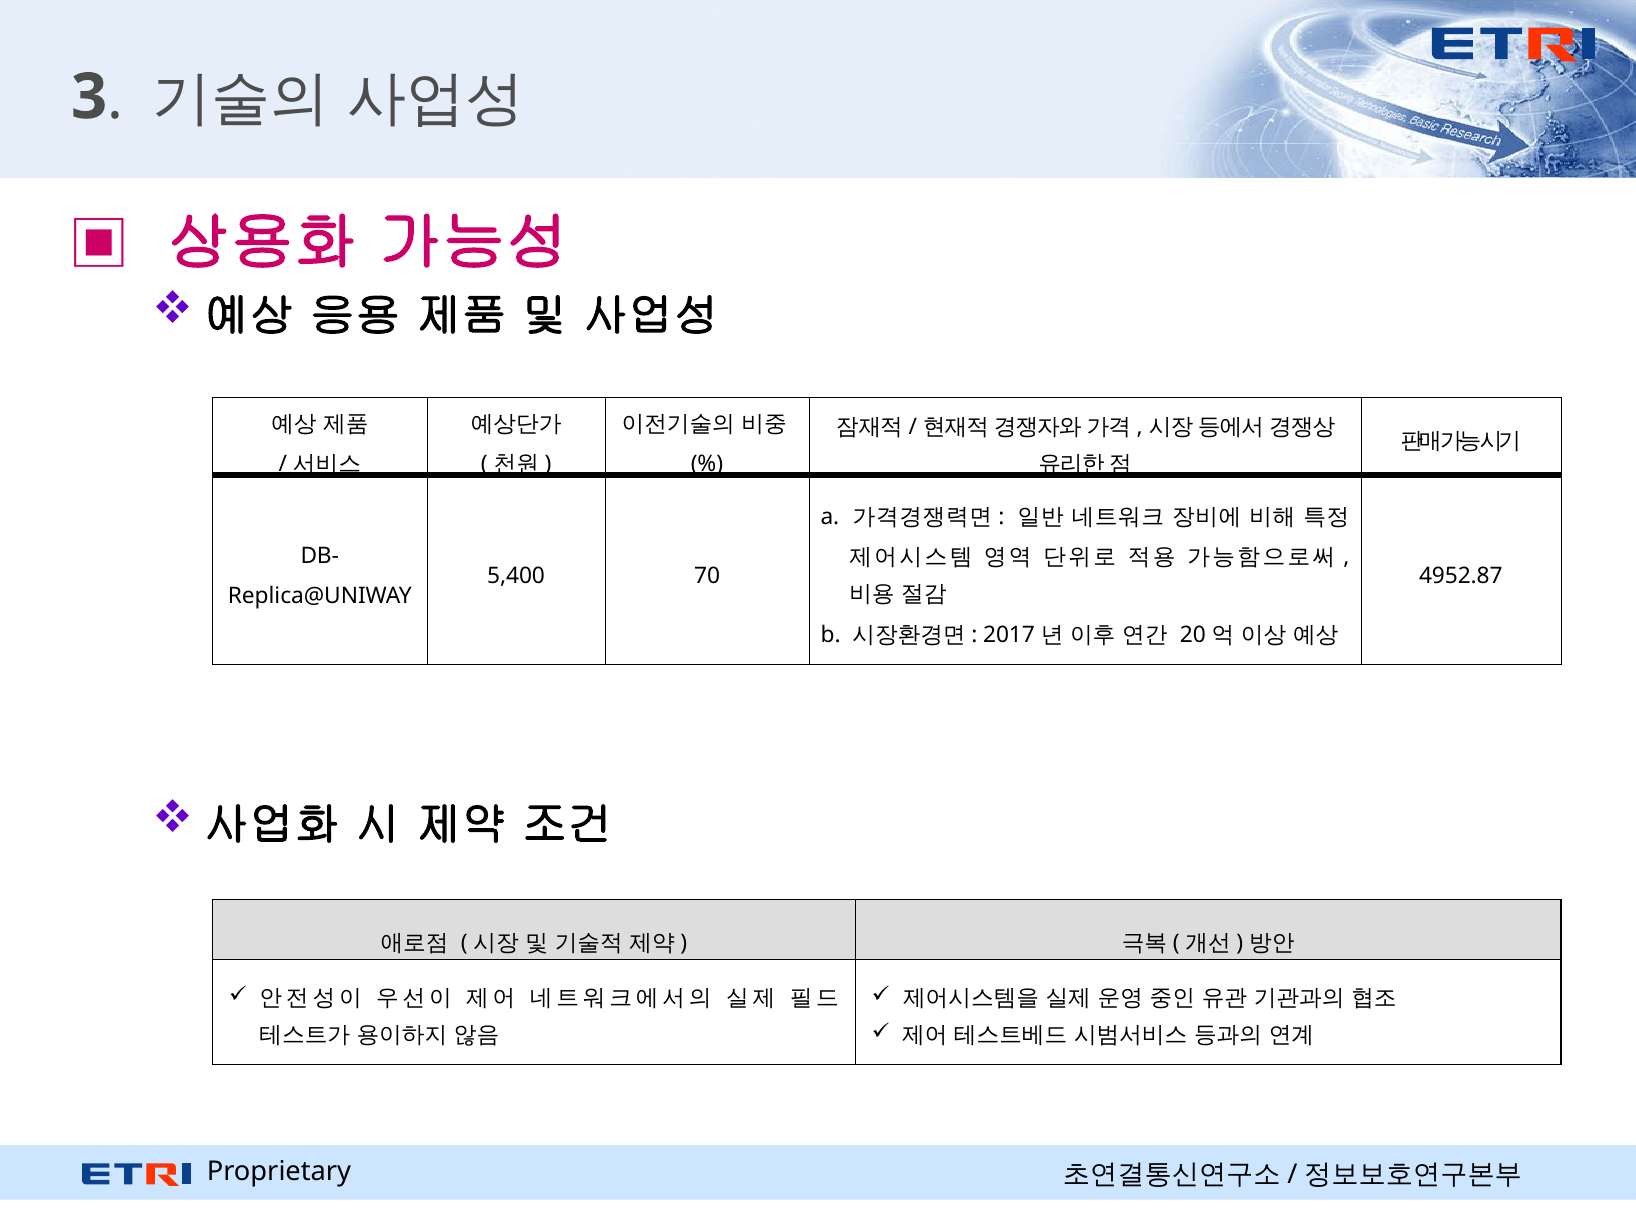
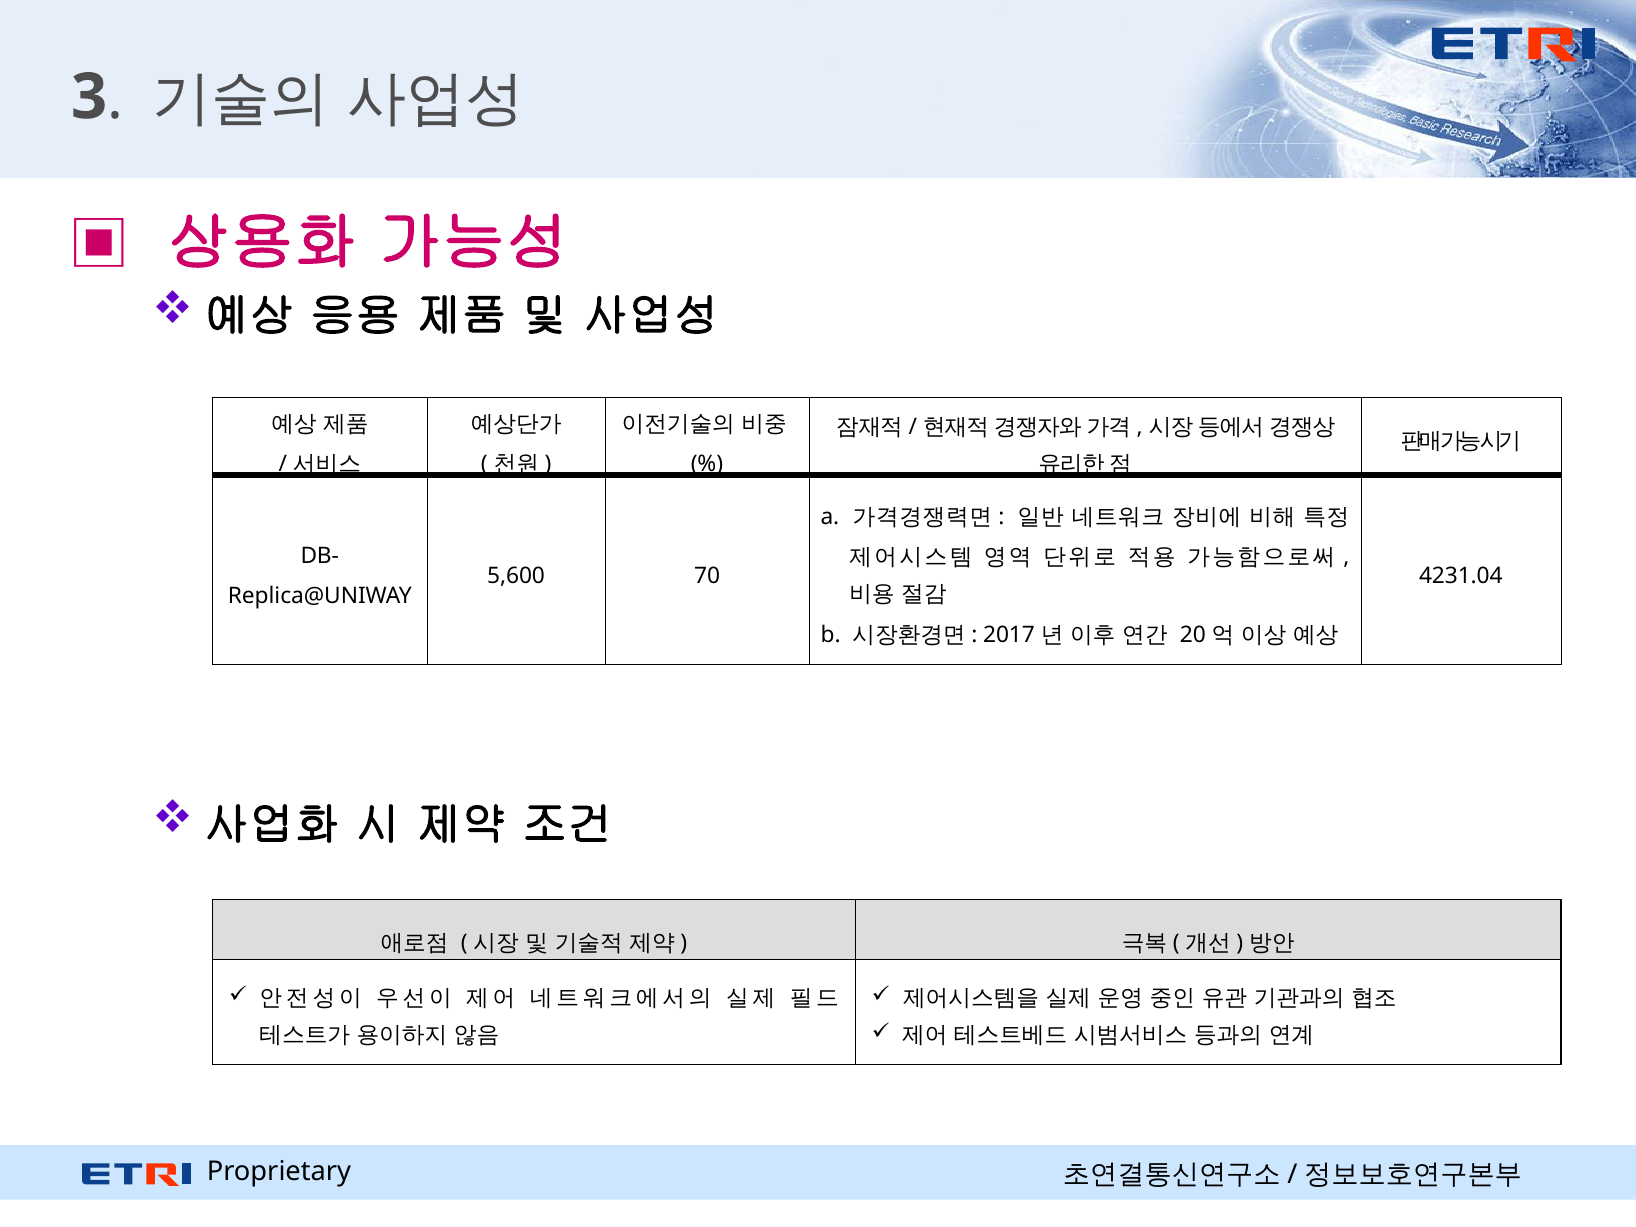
5,400: 5,400 -> 5,600
4952.87: 4952.87 -> 4231.04
